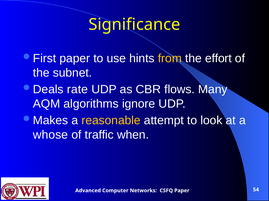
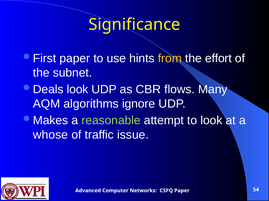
rate at (77, 90): rate -> look
reasonable colour: yellow -> light green
when: when -> issue
